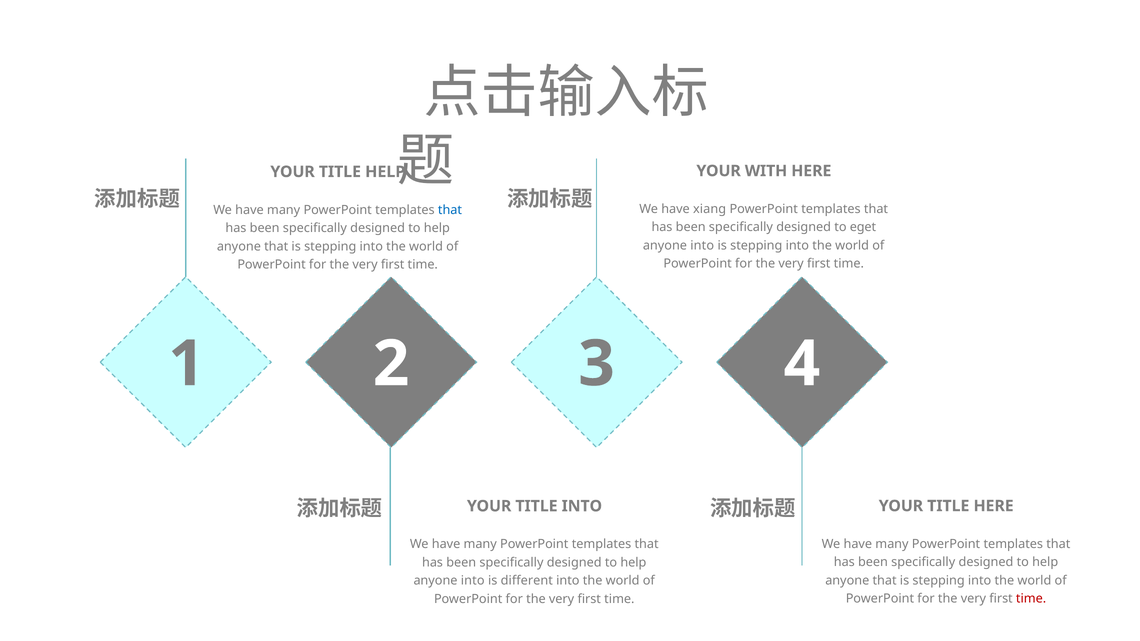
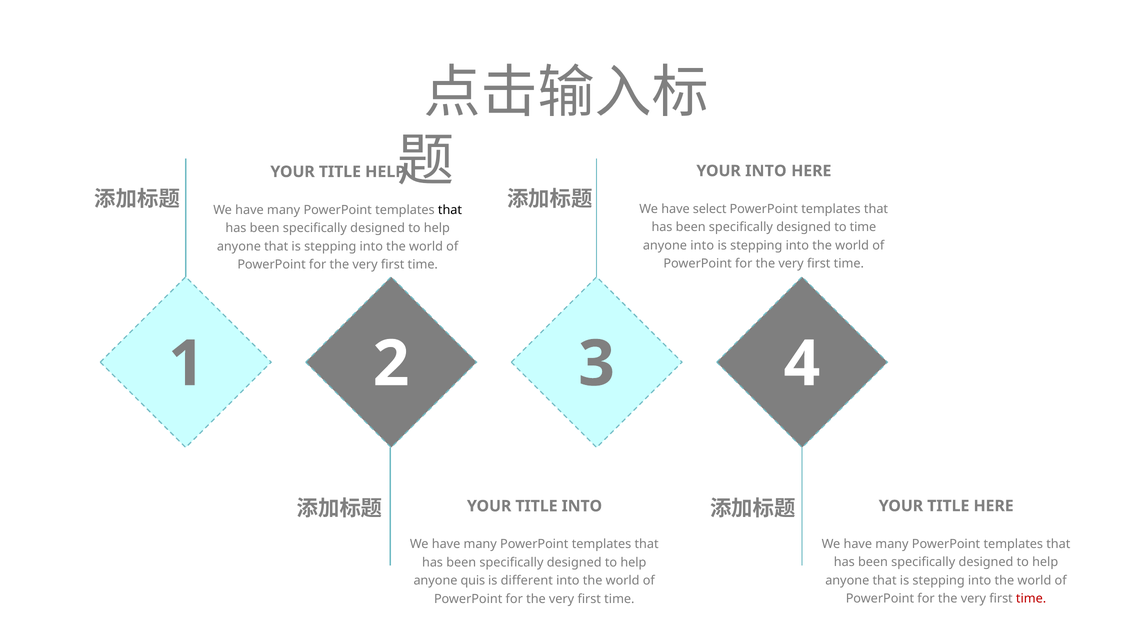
YOUR WITH: WITH -> INTO
xiang: xiang -> select
that at (450, 210) colour: blue -> black
to eget: eget -> time
into at (473, 581): into -> quis
